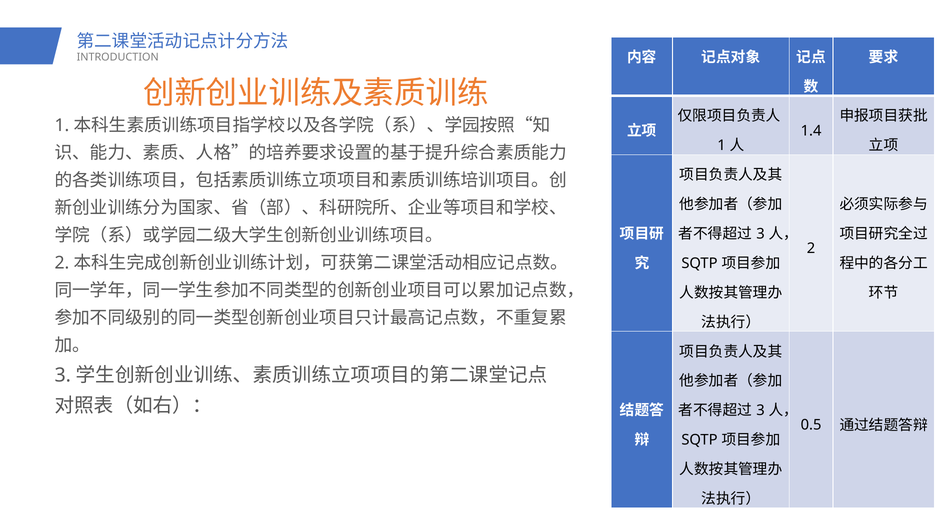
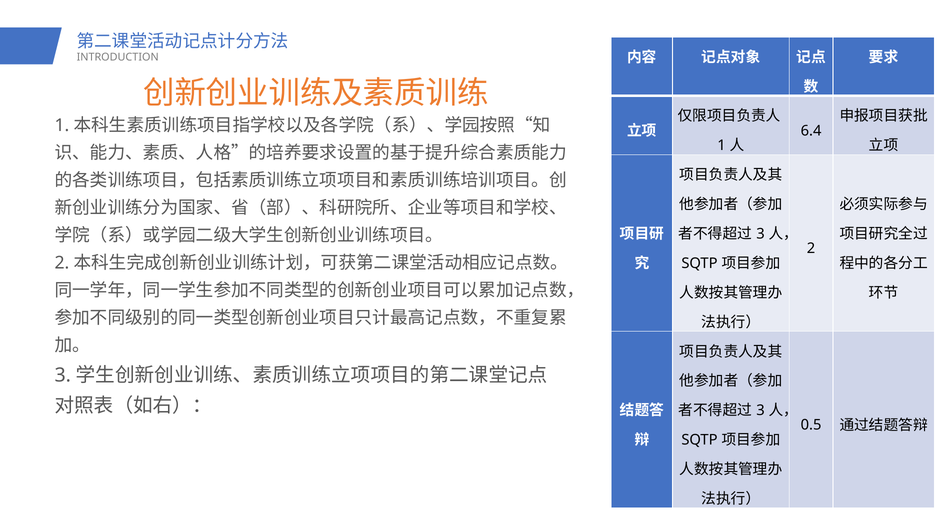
1.4: 1.4 -> 6.4
